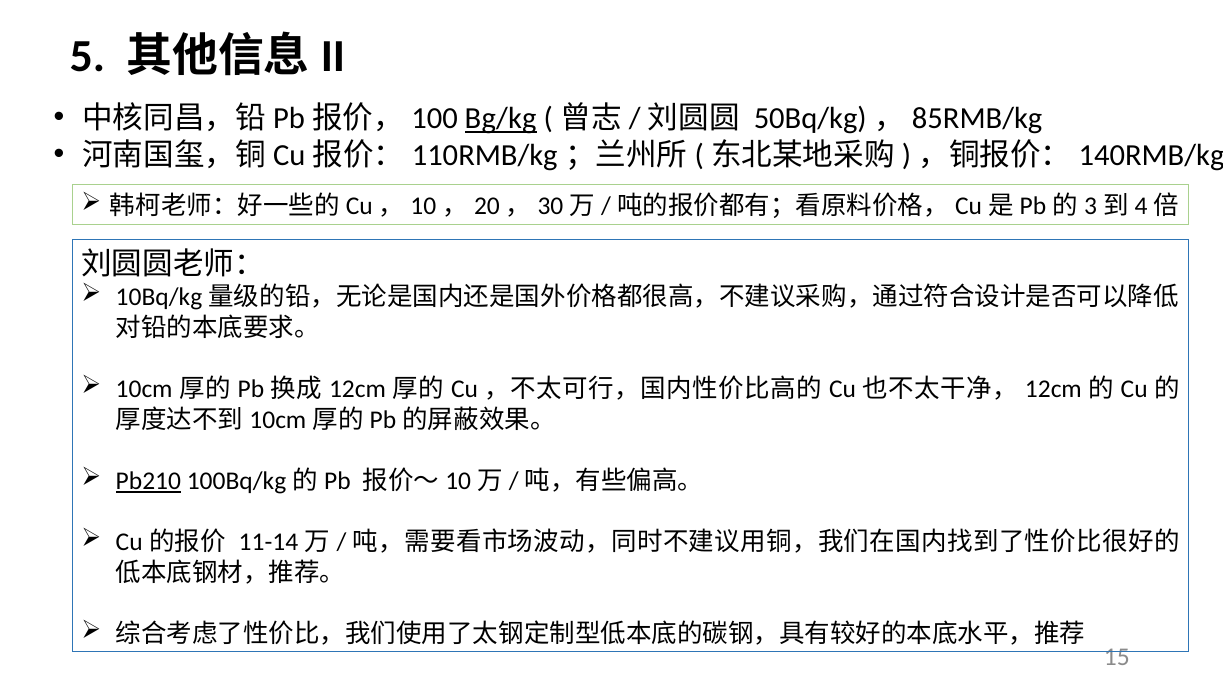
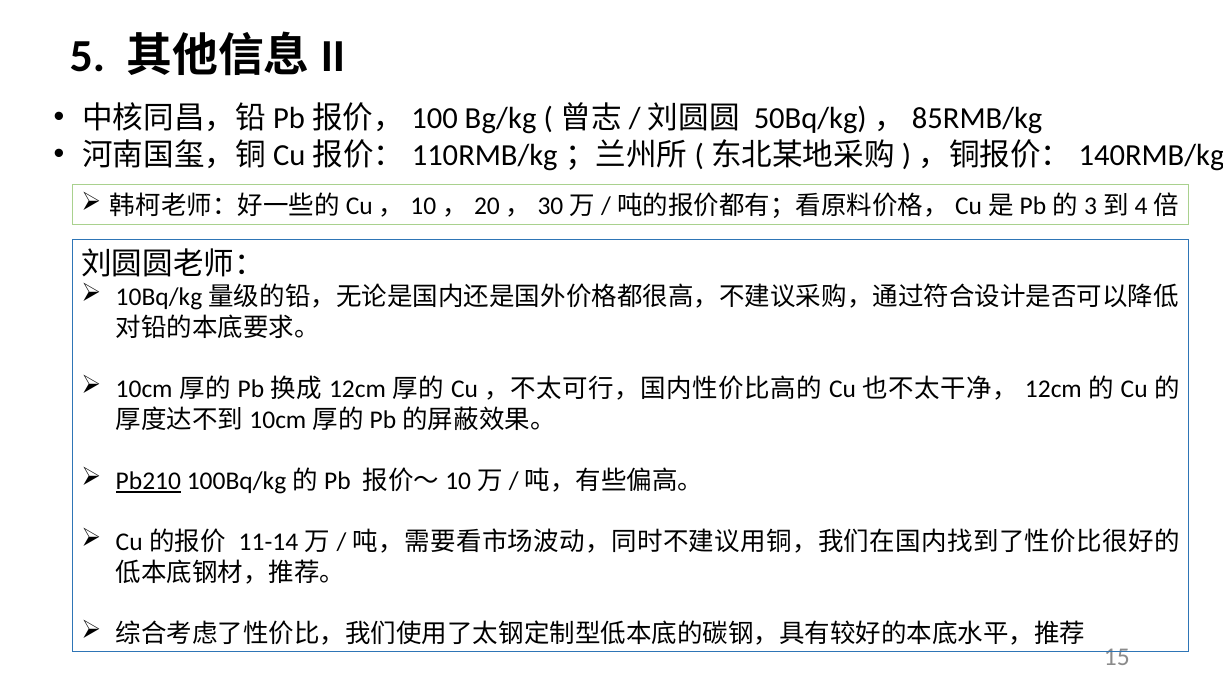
Bg/kg underline: present -> none
